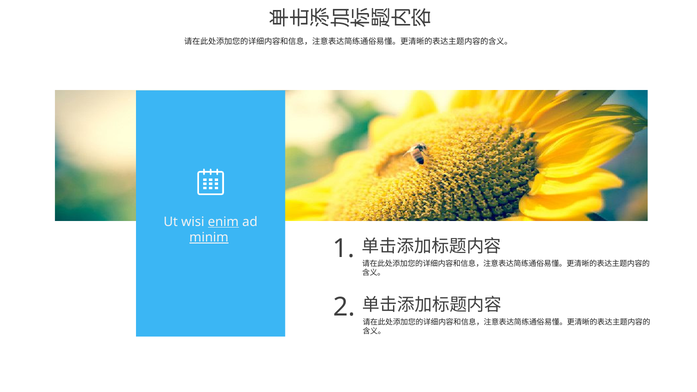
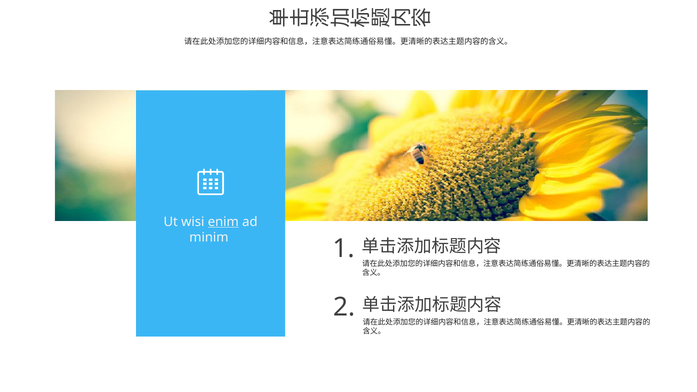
minim underline: present -> none
